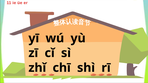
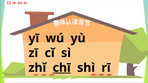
chī underline: none -> present
